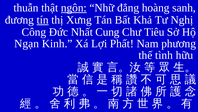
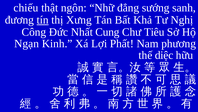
thuẫn: thuẫn -> chiếu
ngôn underline: present -> none
hoàng: hoàng -> sướng
tình: tình -> diệc
